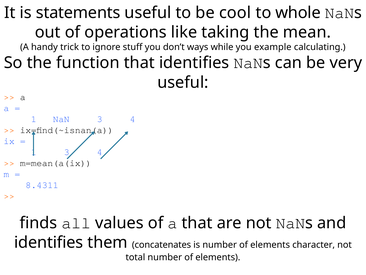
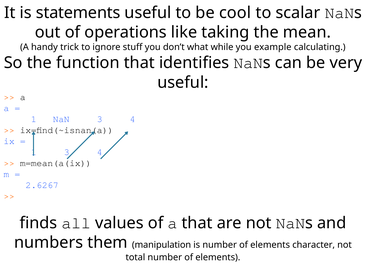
whole: whole -> scalar
ways: ways -> what
8.4311: 8.4311 -> 2.6267
identifies at (49, 242): identifies -> numbers
concatenates: concatenates -> manipulation
